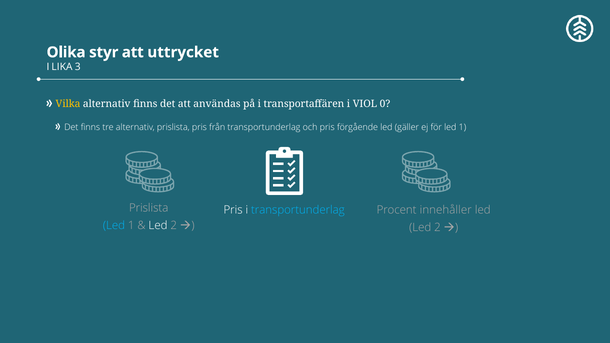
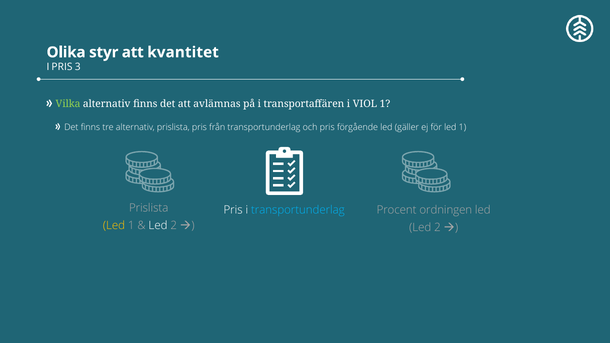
uttrycket: uttrycket -> kvantitet
I LIKA: LIKA -> PRIS
Vilka colour: yellow -> light green
användas: användas -> avlämnas
VIOL 0: 0 -> 1
innehåller: innehåller -> ordningen
Led at (114, 226) colour: light blue -> yellow
